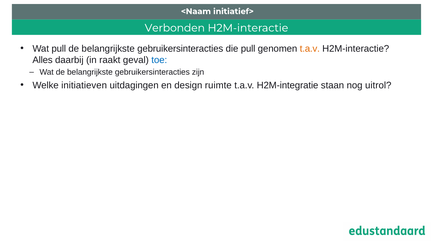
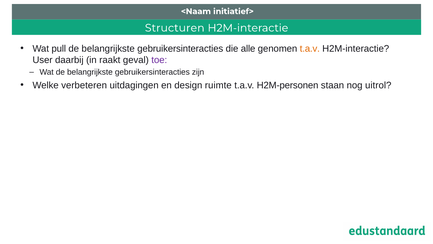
Verbonden: Verbonden -> Structuren
die pull: pull -> alle
Alles: Alles -> User
toe colour: blue -> purple
initiatieven: initiatieven -> verbeteren
H2M-integratie: H2M-integratie -> H2M-personen
